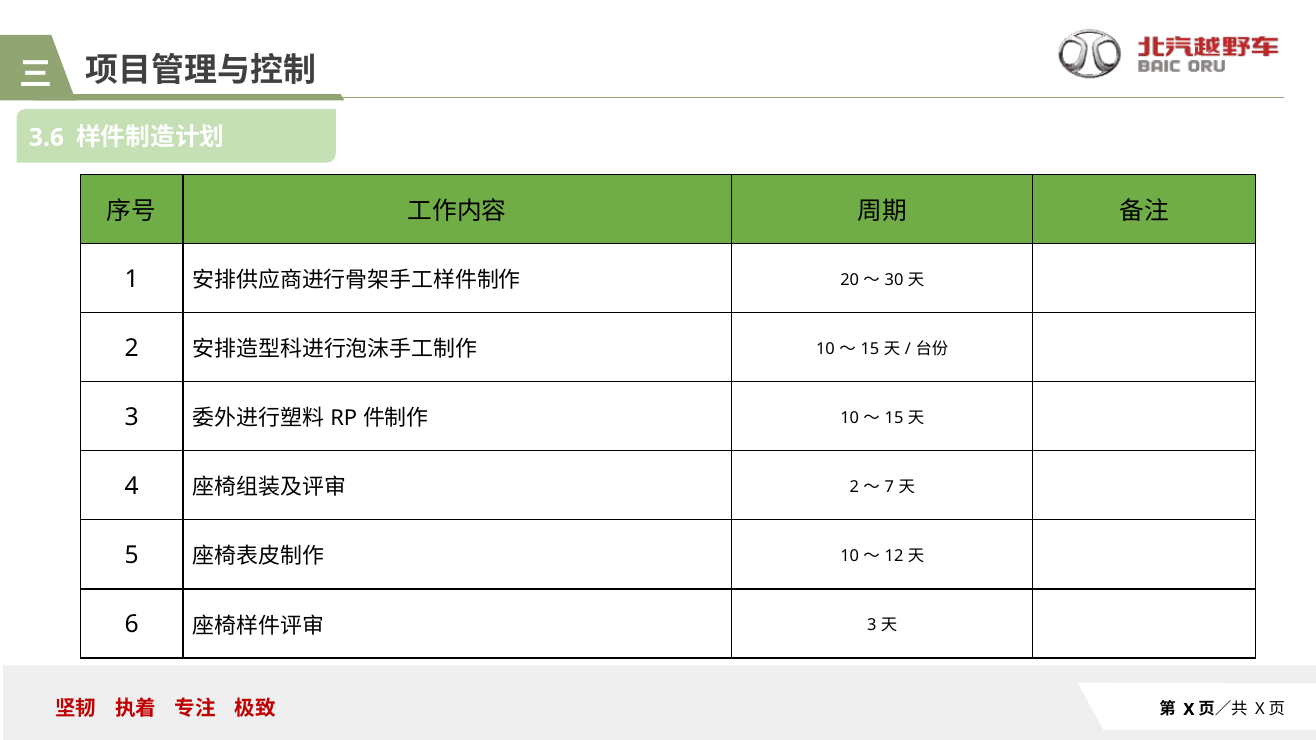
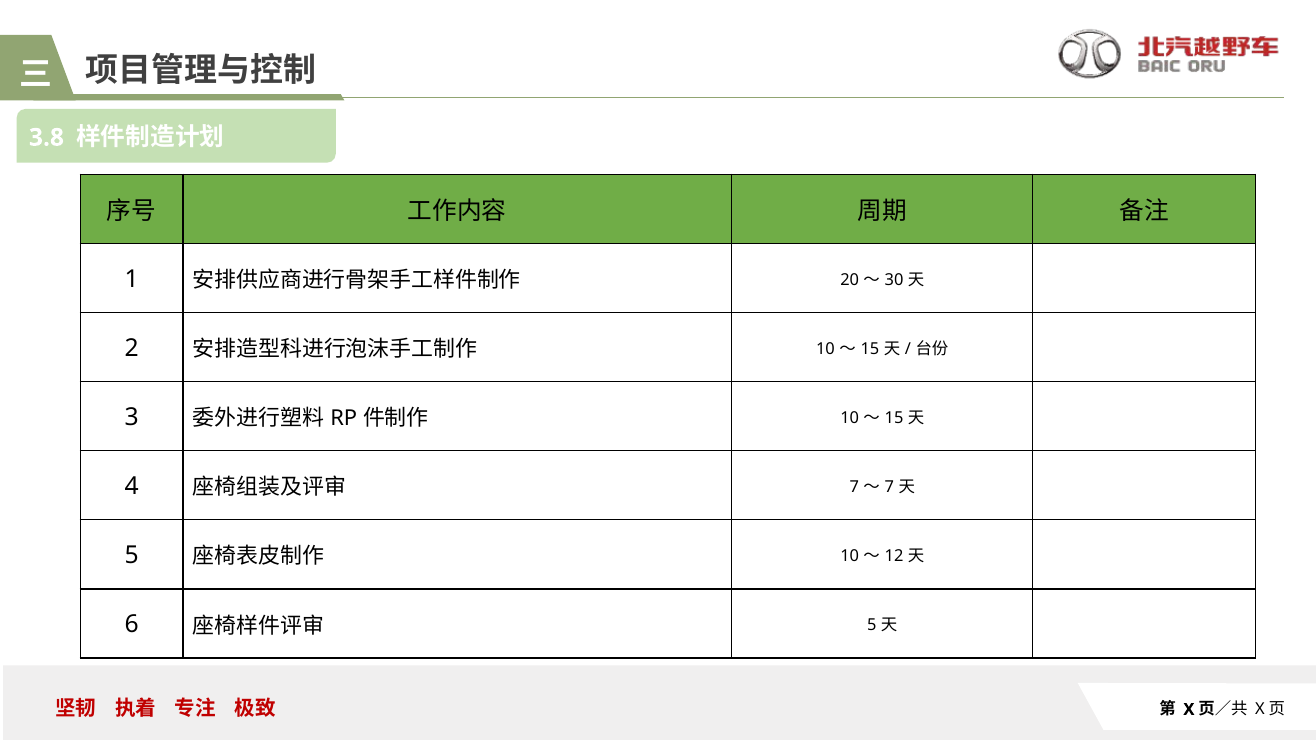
3.6: 3.6 -> 3.8
2 at (854, 487): 2 -> 7
3 at (872, 625): 3 -> 5
